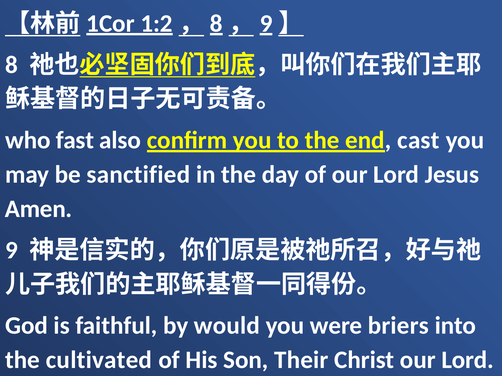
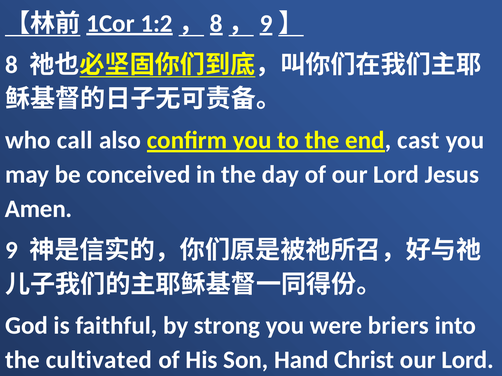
fast: fast -> call
sanctified: sanctified -> conceived
would: would -> strong
Their: Their -> Hand
